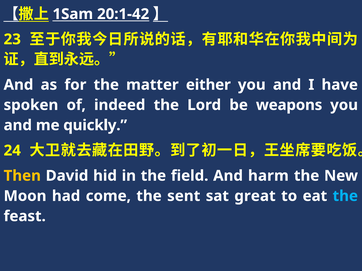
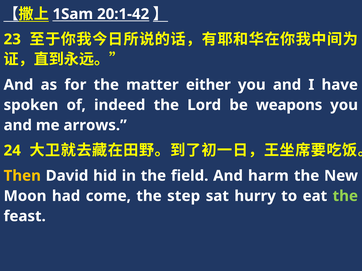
quickly: quickly -> arrows
sent: sent -> step
great: great -> hurry
the at (345, 196) colour: light blue -> light green
